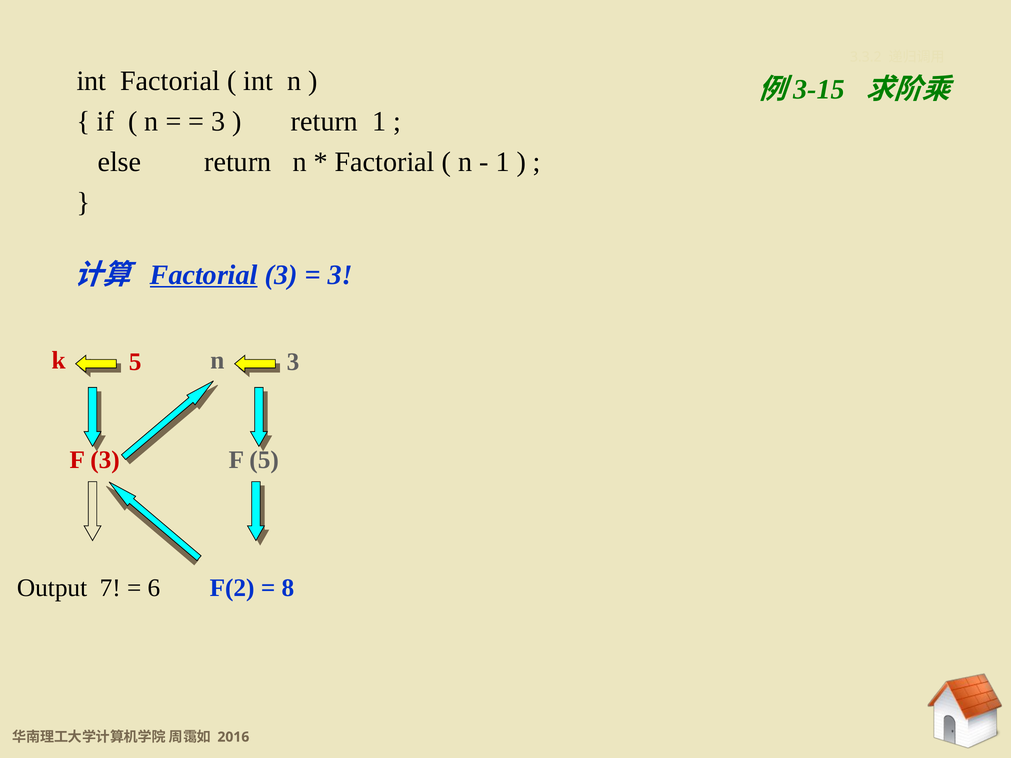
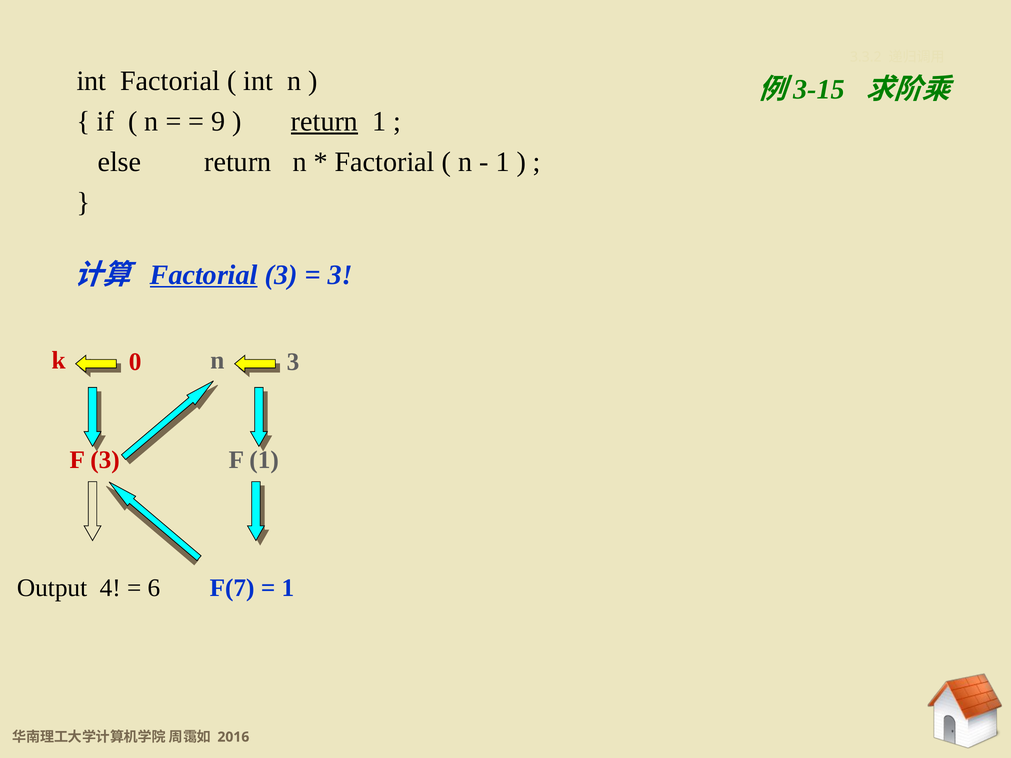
3 at (218, 121): 3 -> 9
return at (324, 121) underline: none -> present
k 5: 5 -> 0
F 5: 5 -> 1
7: 7 -> 4
F(2: F(2 -> F(7
8 at (288, 588): 8 -> 1
